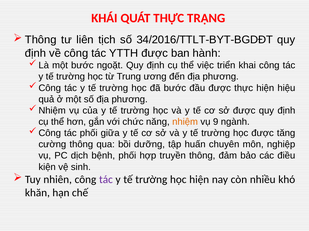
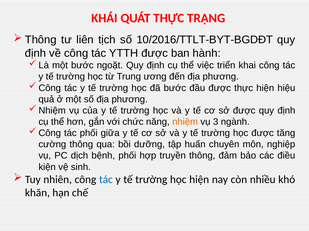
34/2016/TTLT-BYT-BGDĐT: 34/2016/TTLT-BYT-BGDĐT -> 10/2016/TTLT-BYT-BGDĐT
9: 9 -> 3
tác at (106, 180) colour: purple -> blue
